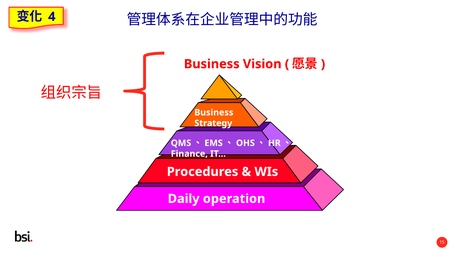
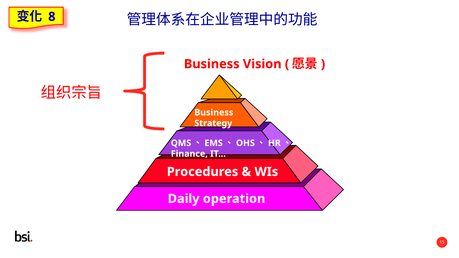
4: 4 -> 8
